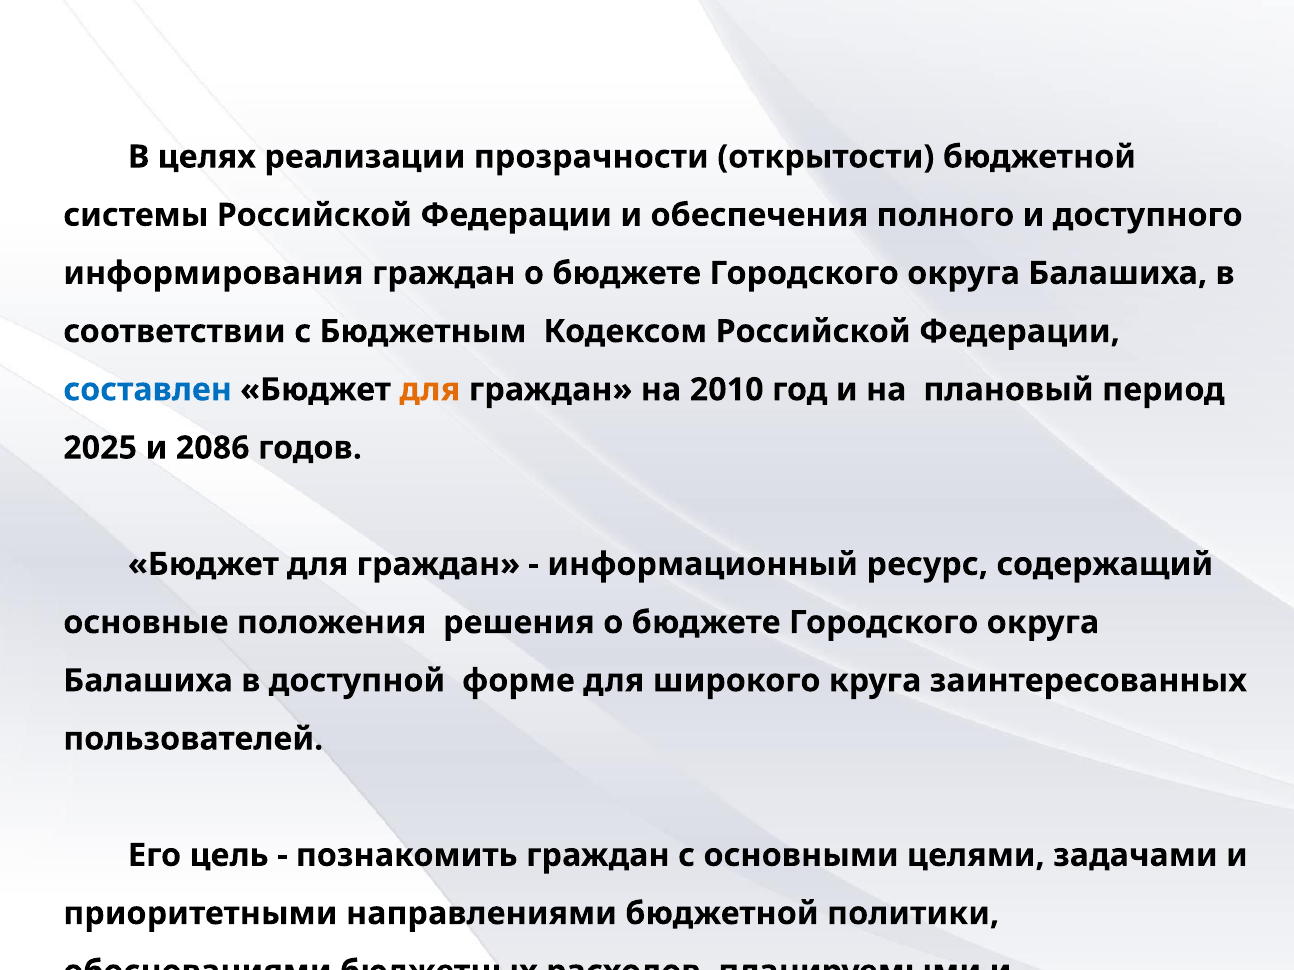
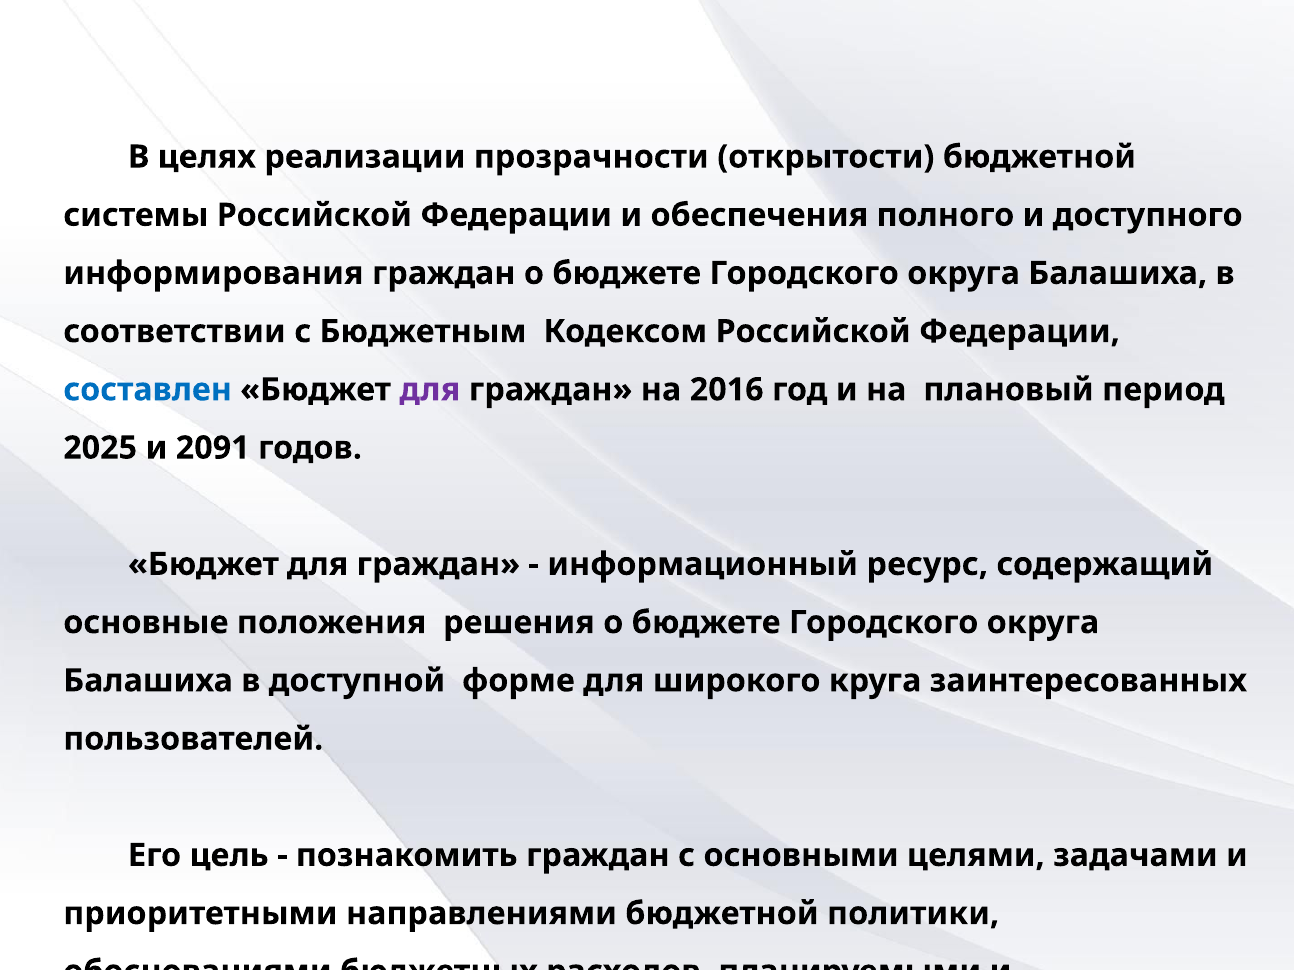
для at (430, 390) colour: orange -> purple
2010: 2010 -> 2016
2086: 2086 -> 2091
